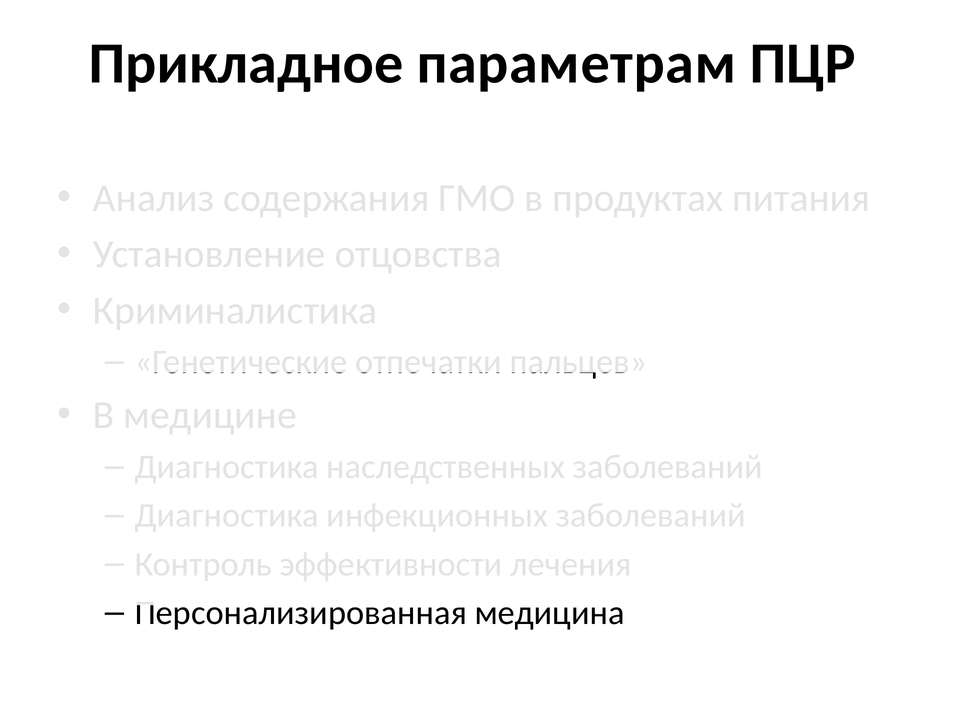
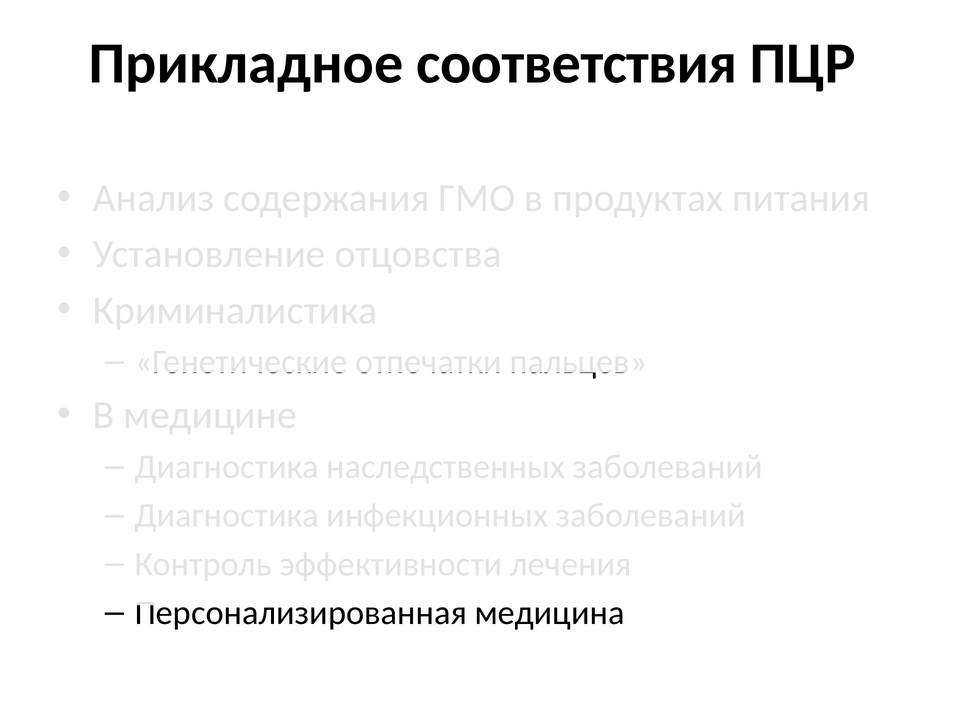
параметрам: параметрам -> соответствия
